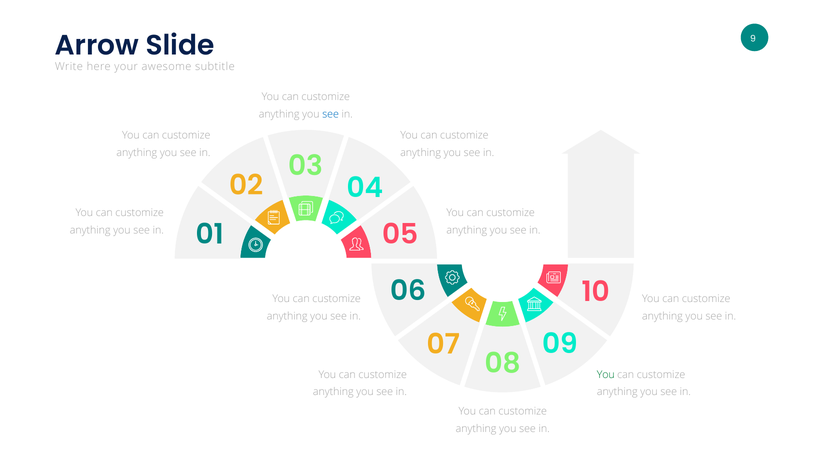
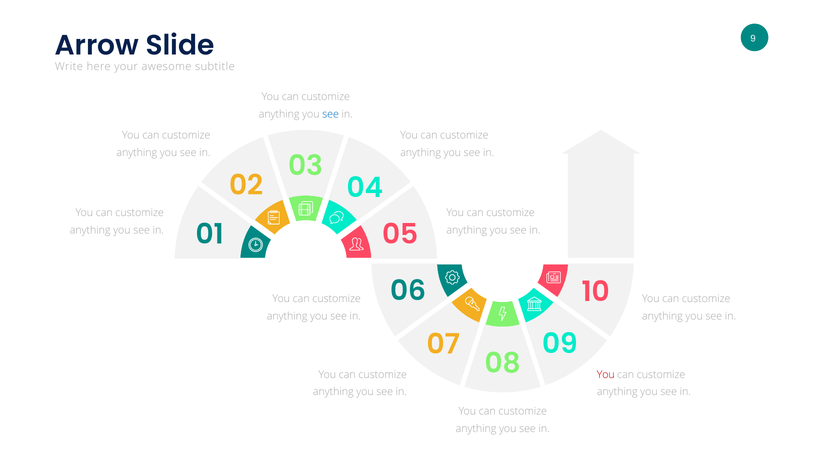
You at (606, 374) colour: green -> red
